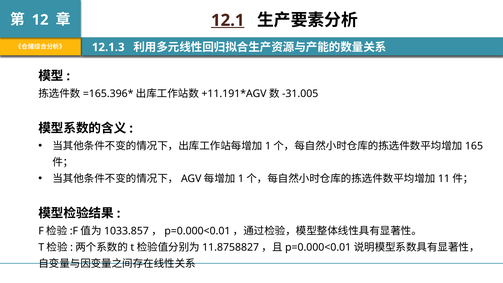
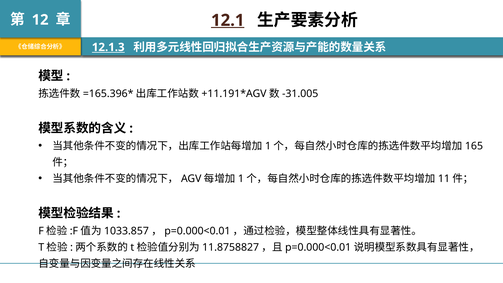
12.1.3 underline: none -> present
